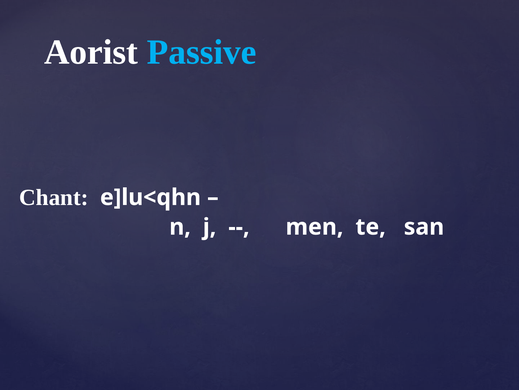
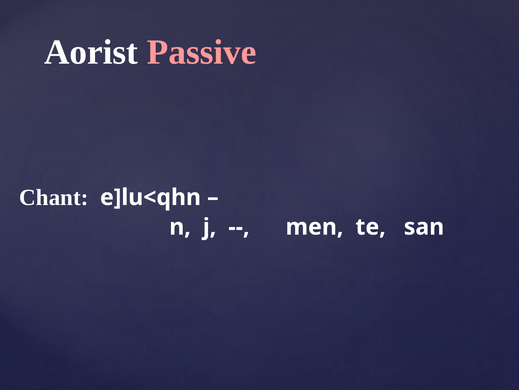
Passive colour: light blue -> pink
